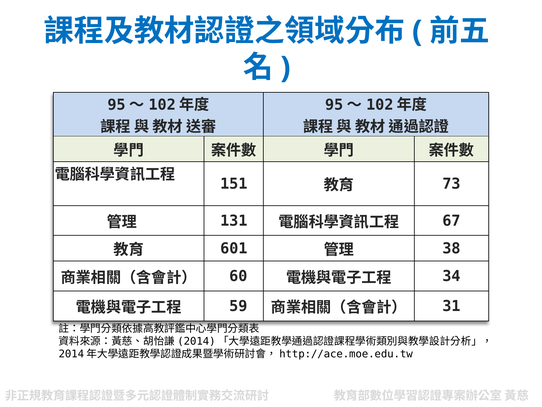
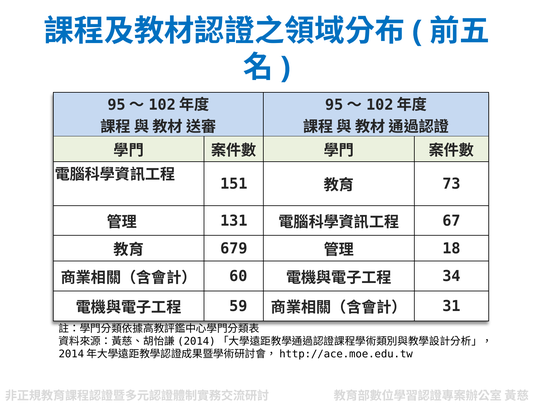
601: 601 -> 679
38: 38 -> 18
